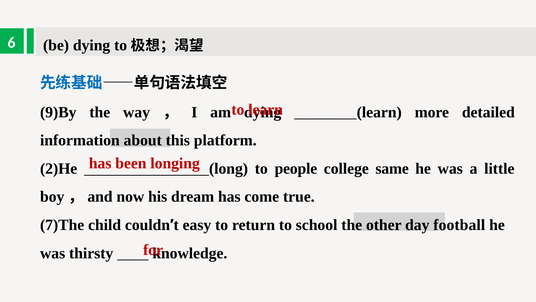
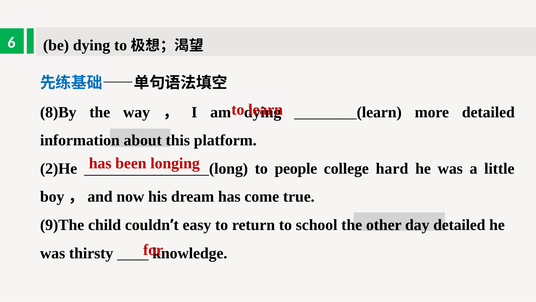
9)By: 9)By -> 8)By
same: same -> hard
7)The: 7)The -> 9)The
day football: football -> detailed
